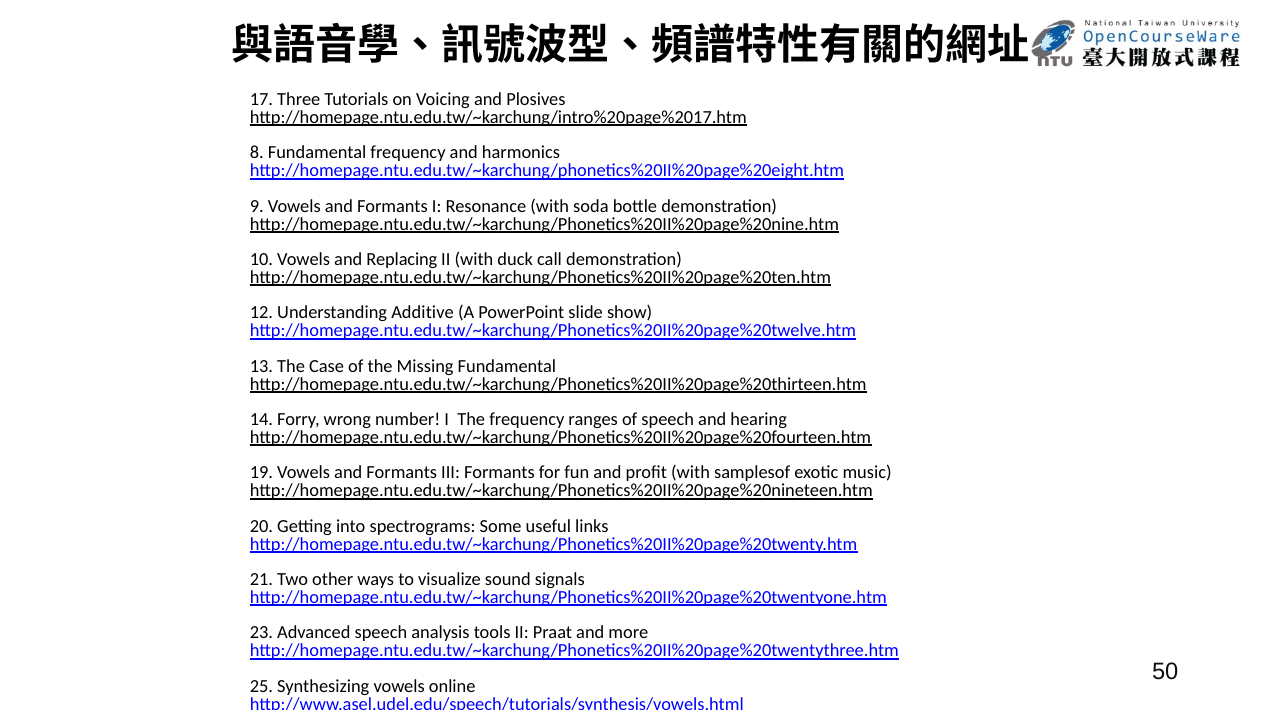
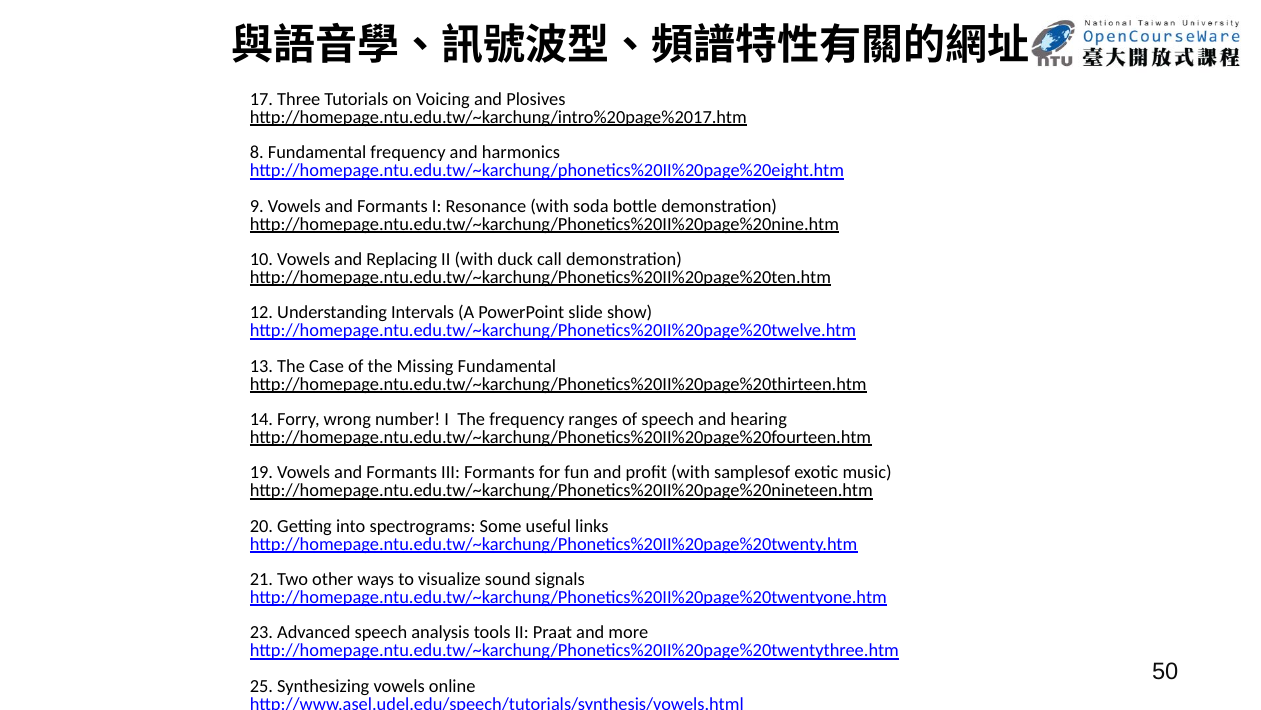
Additive: Additive -> Intervals
